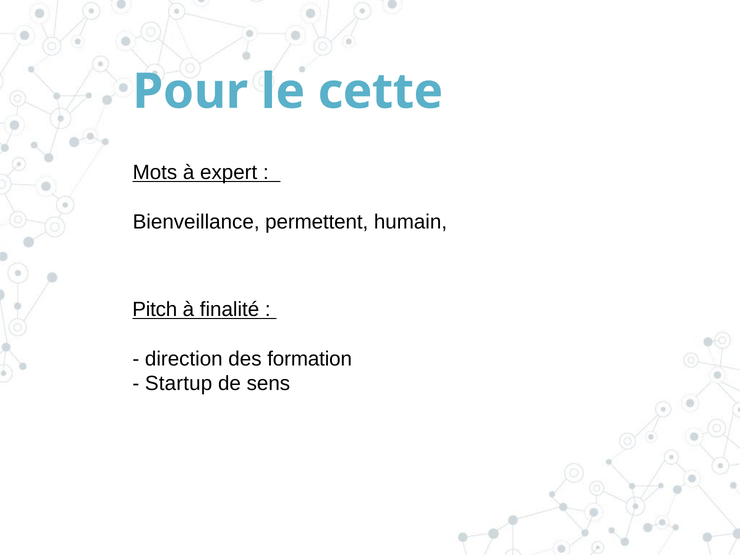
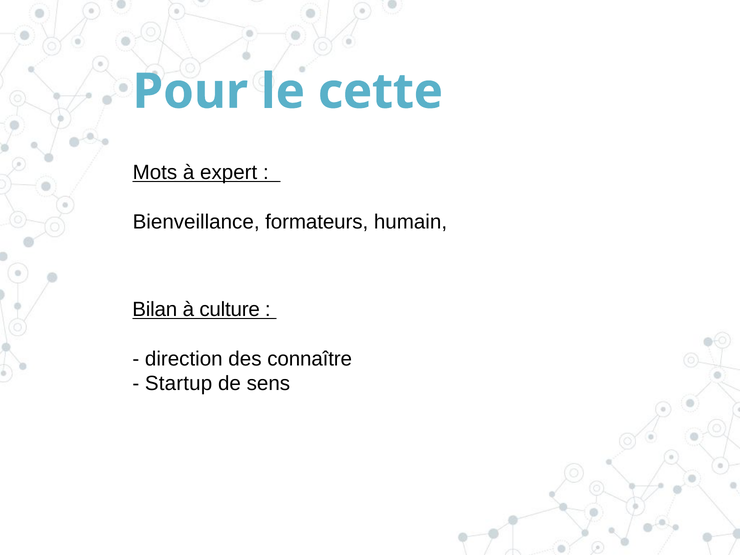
permettent: permettent -> formateurs
Pitch: Pitch -> Bilan
finalité: finalité -> culture
formation: formation -> connaître
